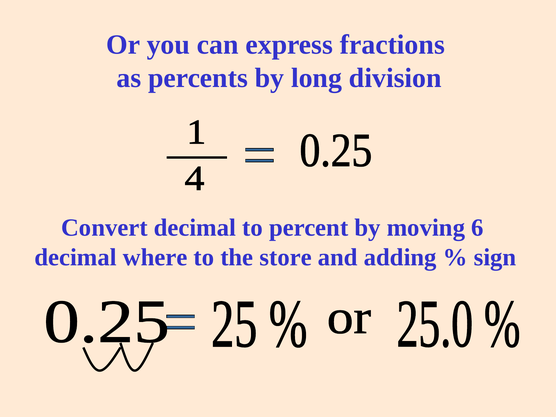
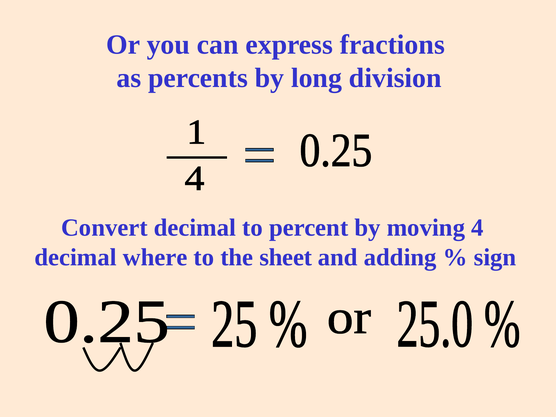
6: 6 -> 4
store: store -> sheet
